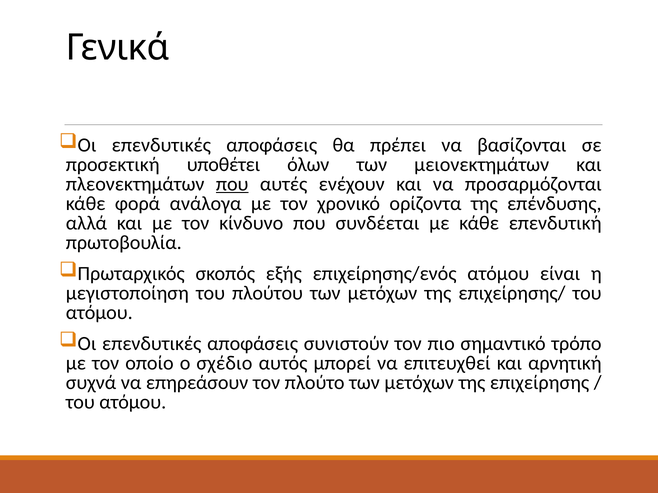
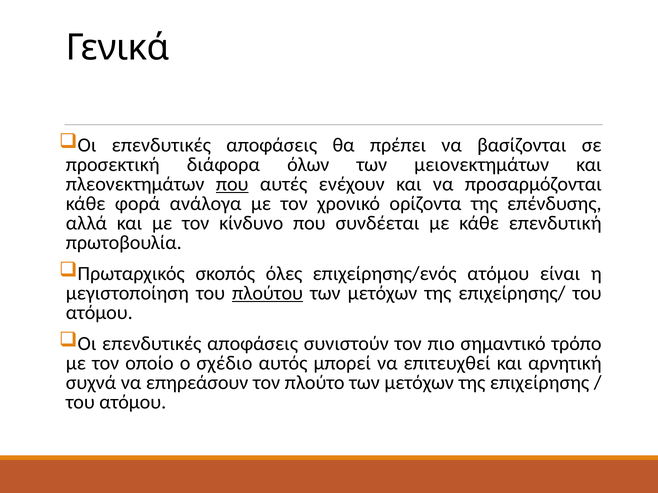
υποθέτει: υποθέτει -> διάφορα
εξής: εξής -> όλες
πλούτου underline: none -> present
